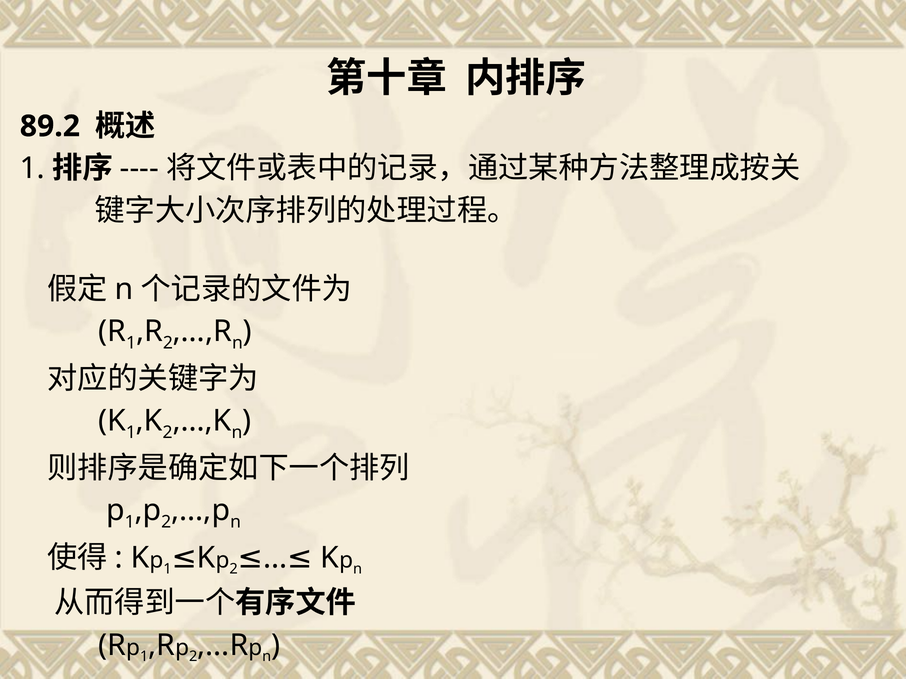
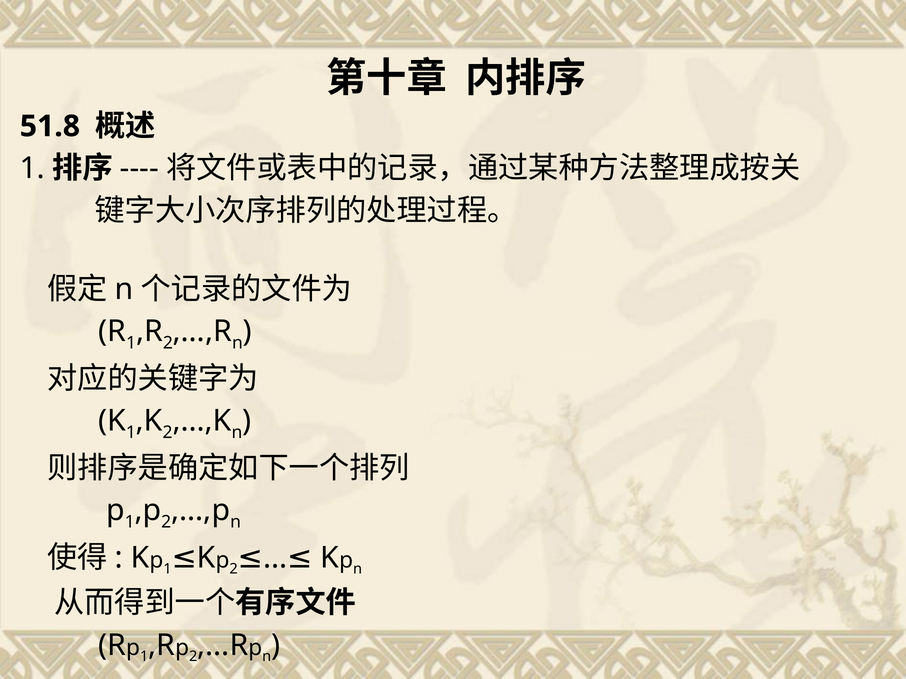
89.2: 89.2 -> 51.8
